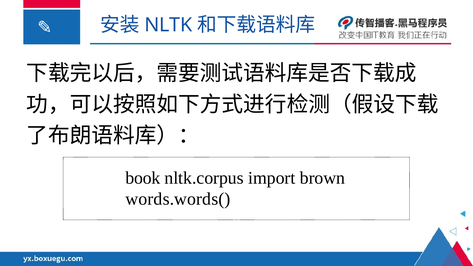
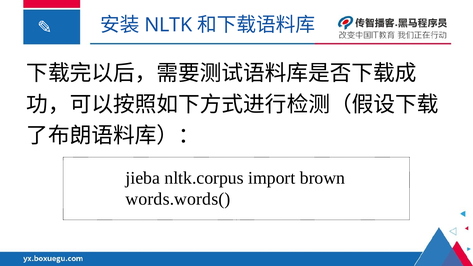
book: book -> jieba
